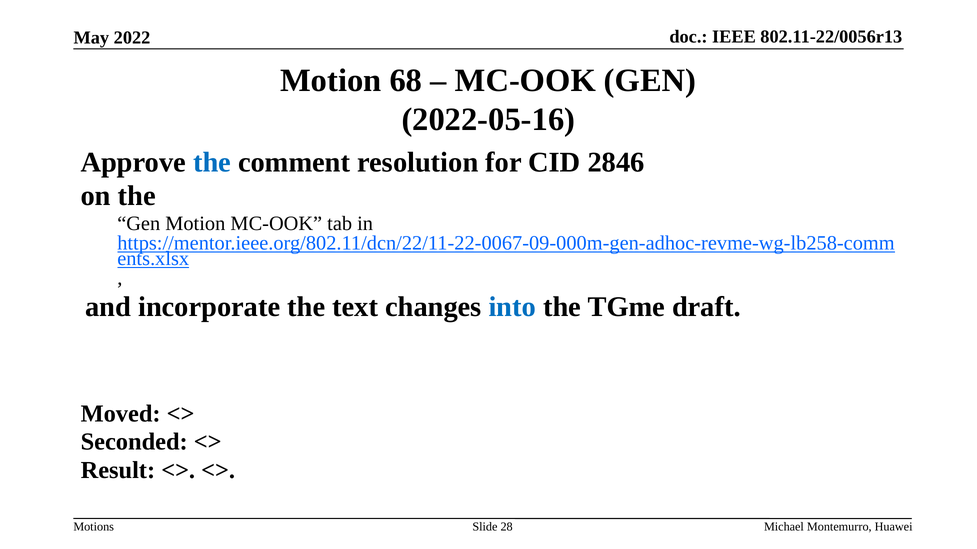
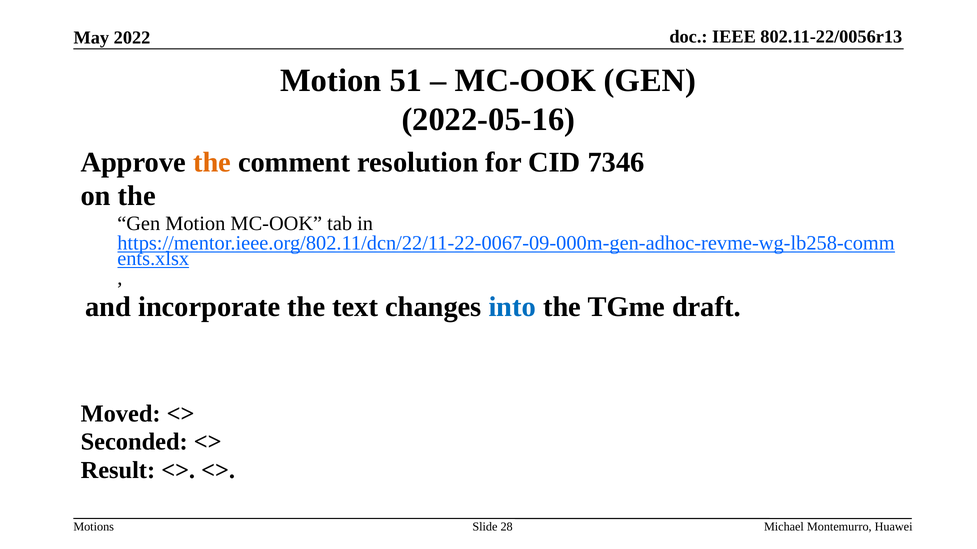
68: 68 -> 51
the at (212, 163) colour: blue -> orange
2846: 2846 -> 7346
